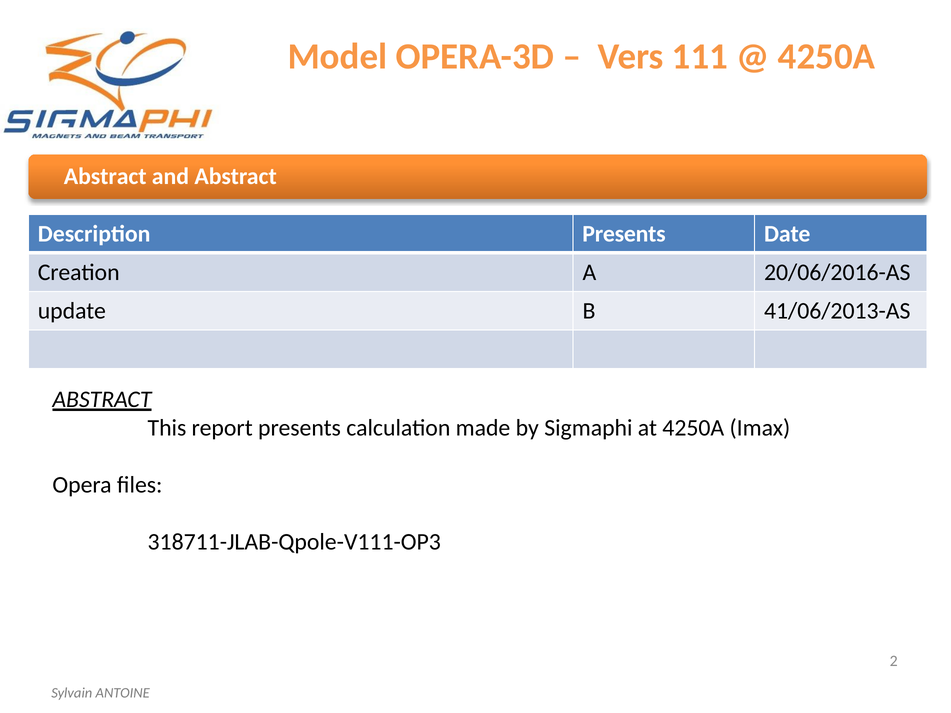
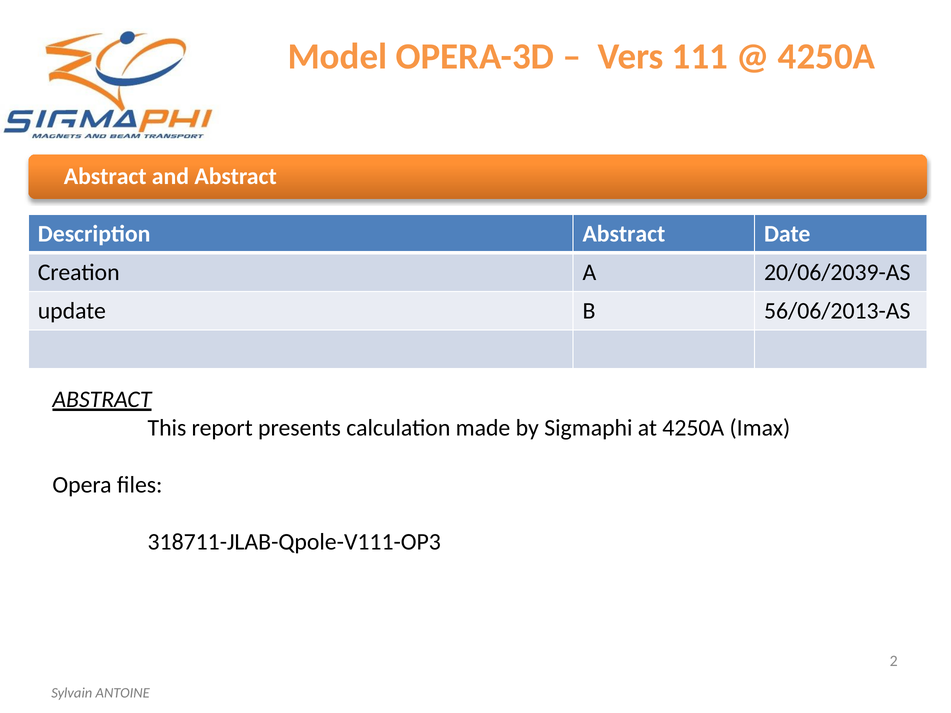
Description Presents: Presents -> Abstract
20/06/2016-AS: 20/06/2016-AS -> 20/06/2039-AS
41/06/2013-AS: 41/06/2013-AS -> 56/06/2013-AS
